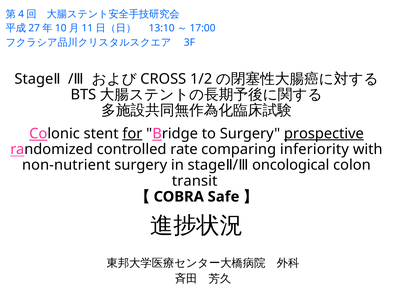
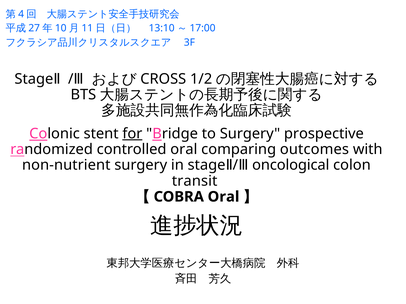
prospective underline: present -> none
controlled rate: rate -> oral
inferiority: inferiority -> outcomes
Safe at (224, 197): Safe -> Oral
